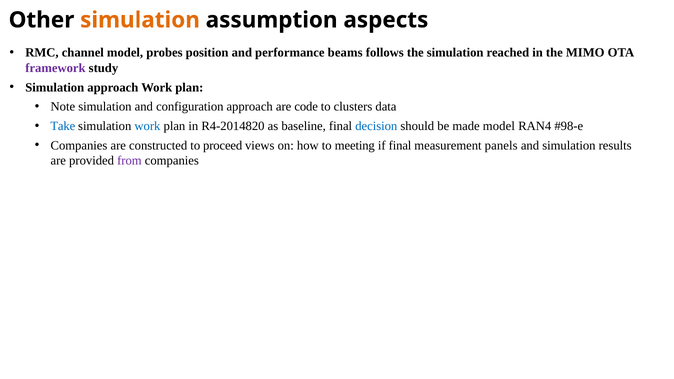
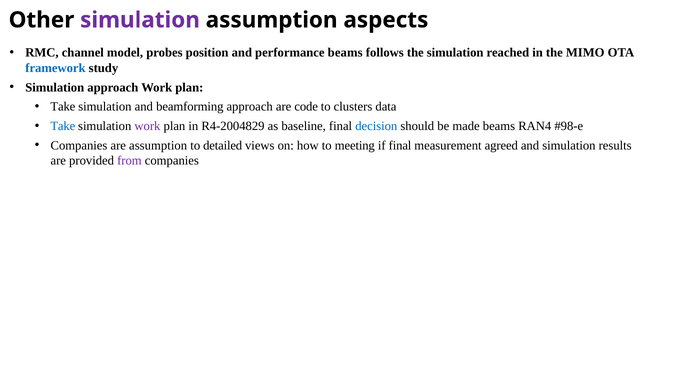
simulation at (140, 20) colour: orange -> purple
framework colour: purple -> blue
Note at (63, 107): Note -> Take
configuration: configuration -> beamforming
work at (147, 126) colour: blue -> purple
R4-2014820: R4-2014820 -> R4-2004829
made model: model -> beams
are constructed: constructed -> assumption
proceed: proceed -> detailed
panels: panels -> agreed
